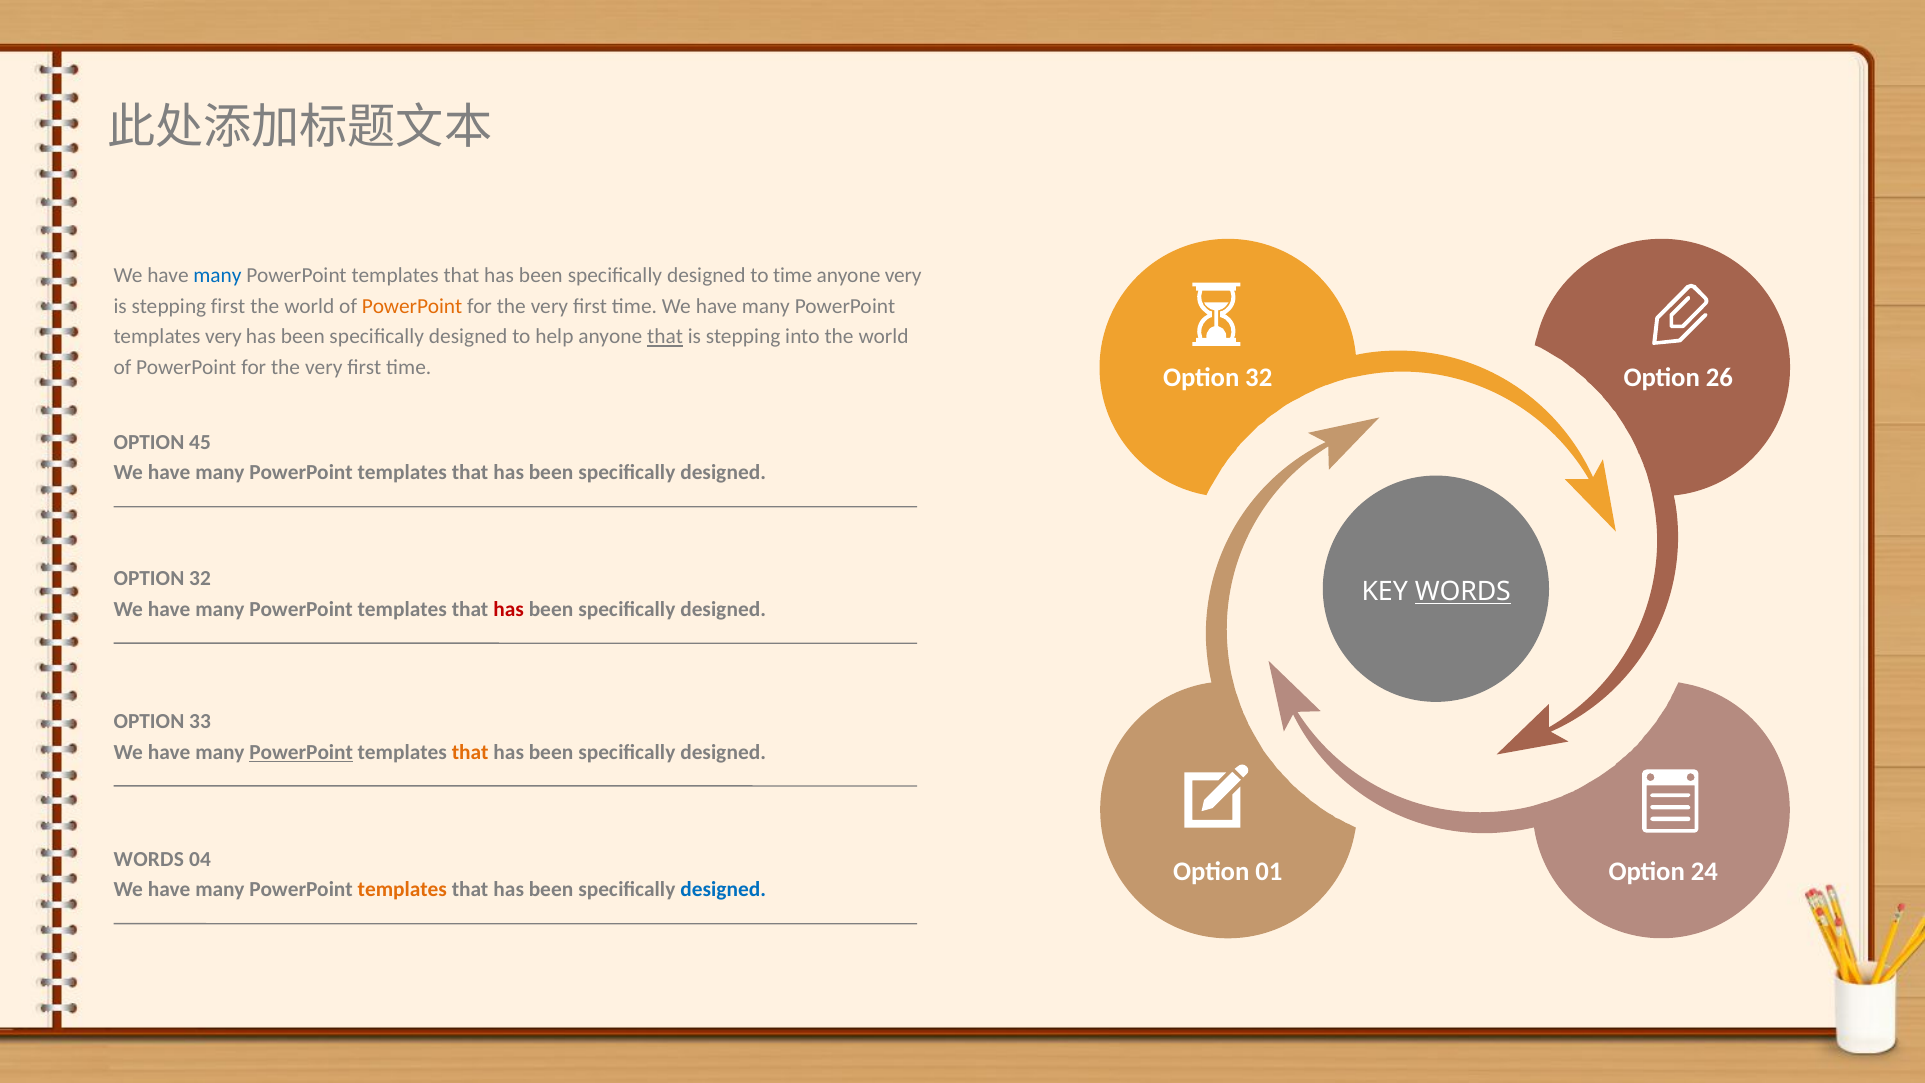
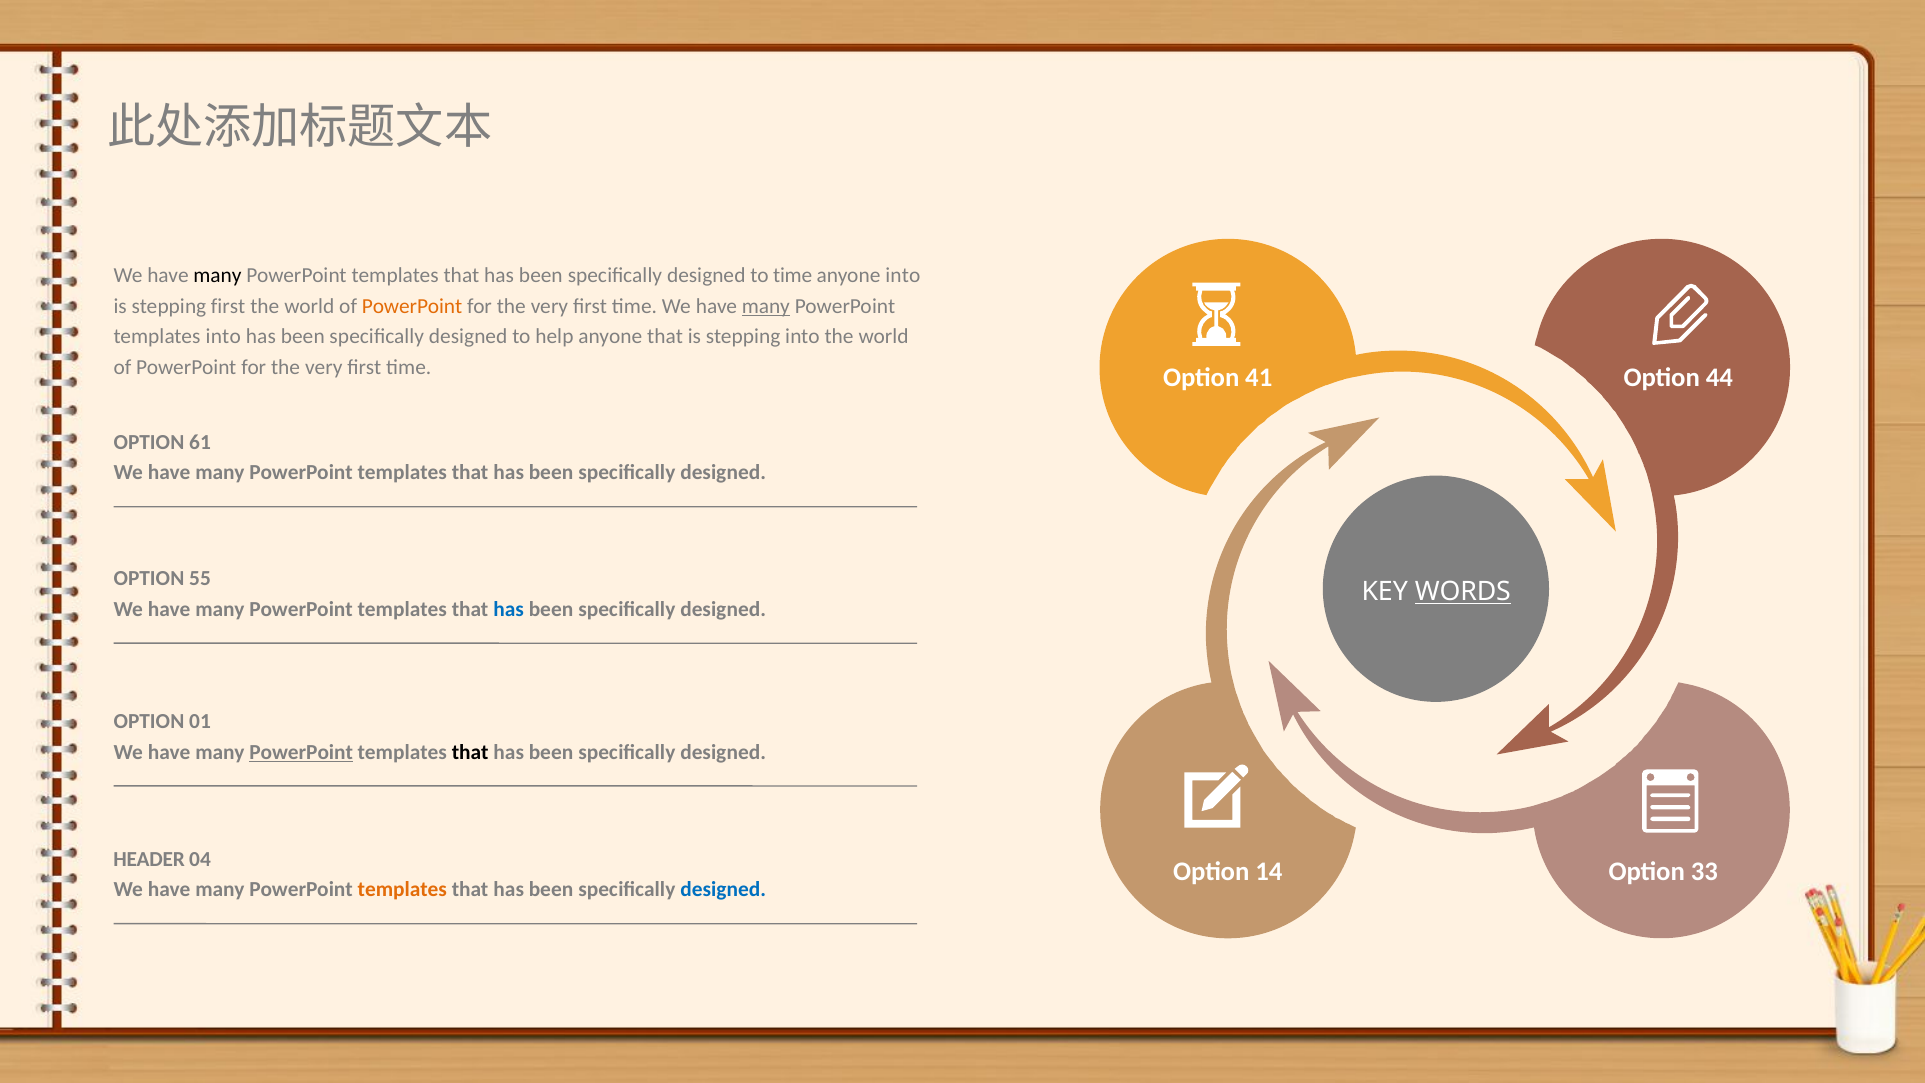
many at (217, 275) colour: blue -> black
anyone very: very -> into
many at (766, 306) underline: none -> present
templates very: very -> into
that at (665, 337) underline: present -> none
32 at (1259, 377): 32 -> 41
26: 26 -> 44
45: 45 -> 61
32 at (200, 578): 32 -> 55
has at (509, 609) colour: red -> blue
33: 33 -> 01
that at (470, 752) colour: orange -> black
WORDS at (149, 859): WORDS -> HEADER
01: 01 -> 14
24: 24 -> 33
